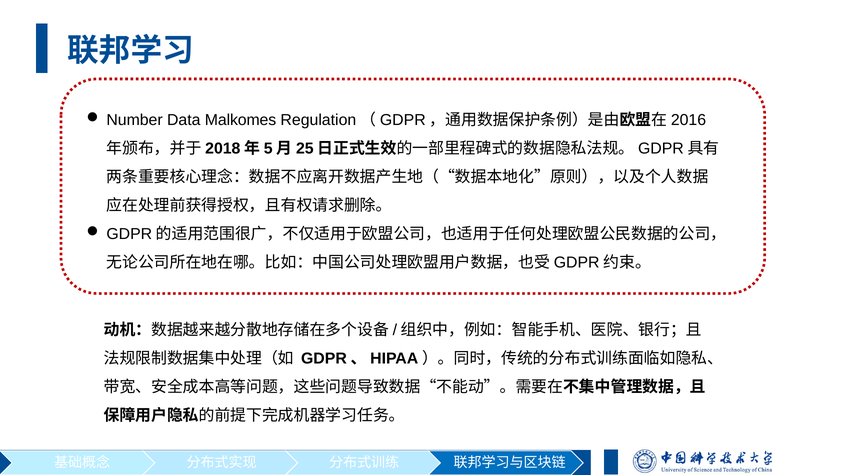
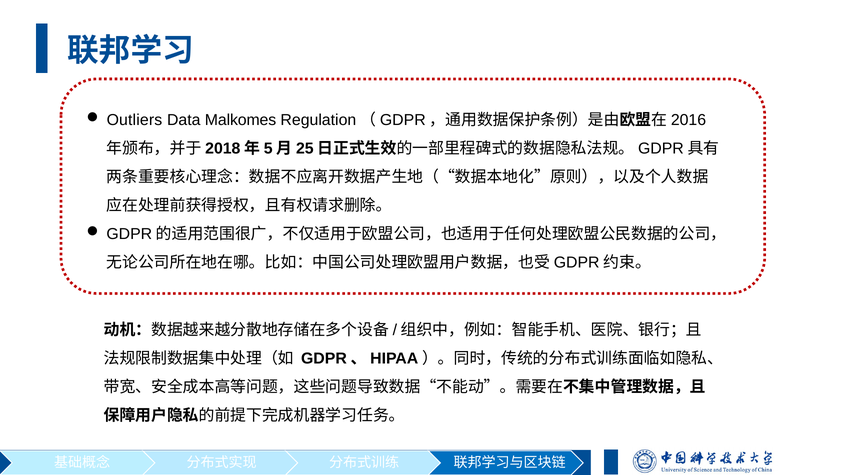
Number: Number -> Outliers
